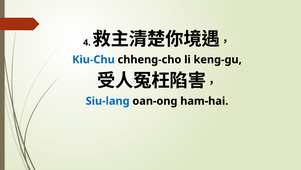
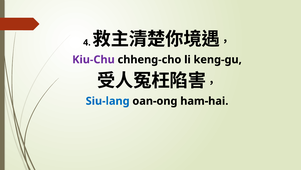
Kiu-Chu colour: blue -> purple
